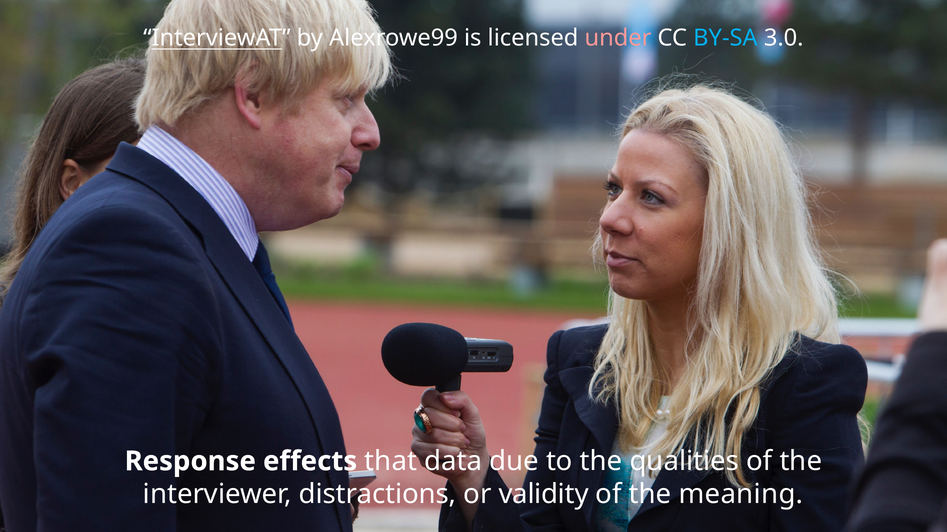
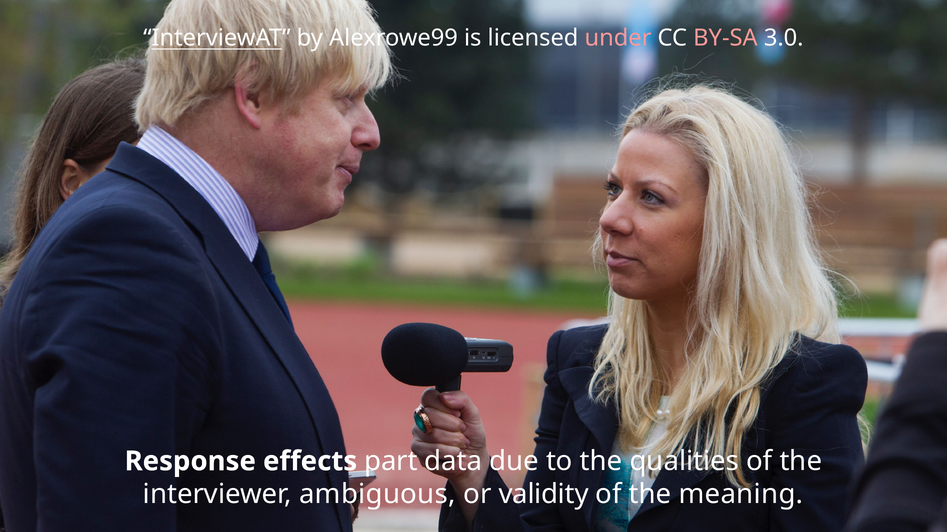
BY-SA colour: light blue -> pink
that: that -> part
distractions: distractions -> ambiguous
